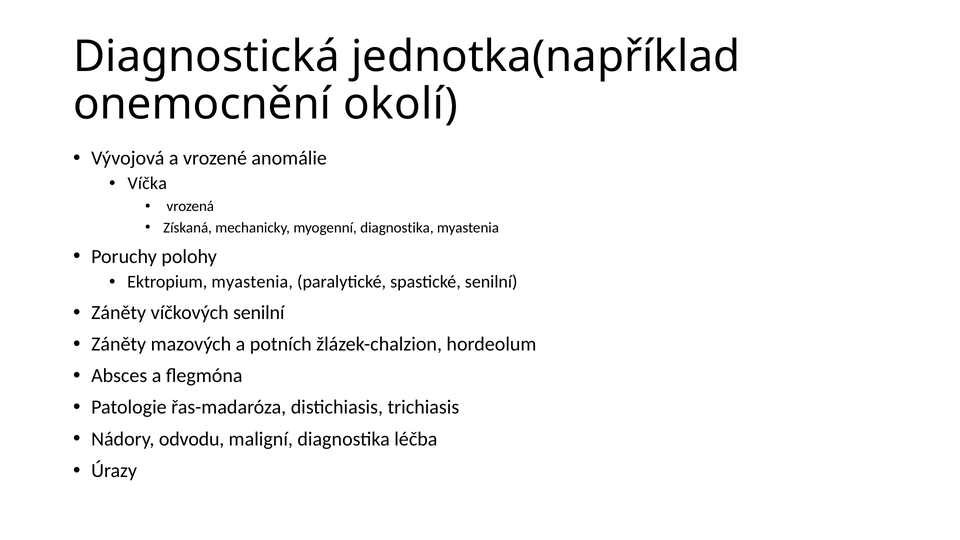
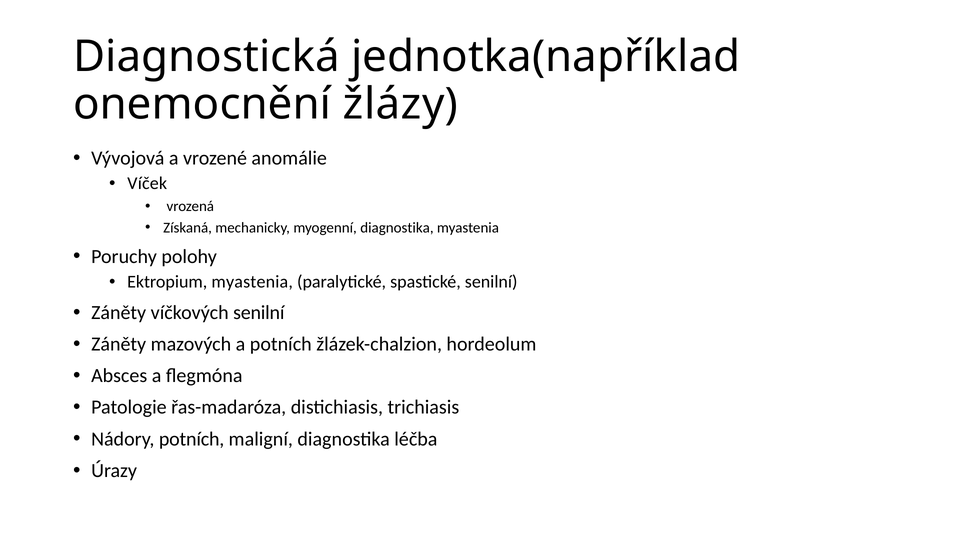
okolí: okolí -> žlázy
Víčka: Víčka -> Víček
Nádory odvodu: odvodu -> potních
